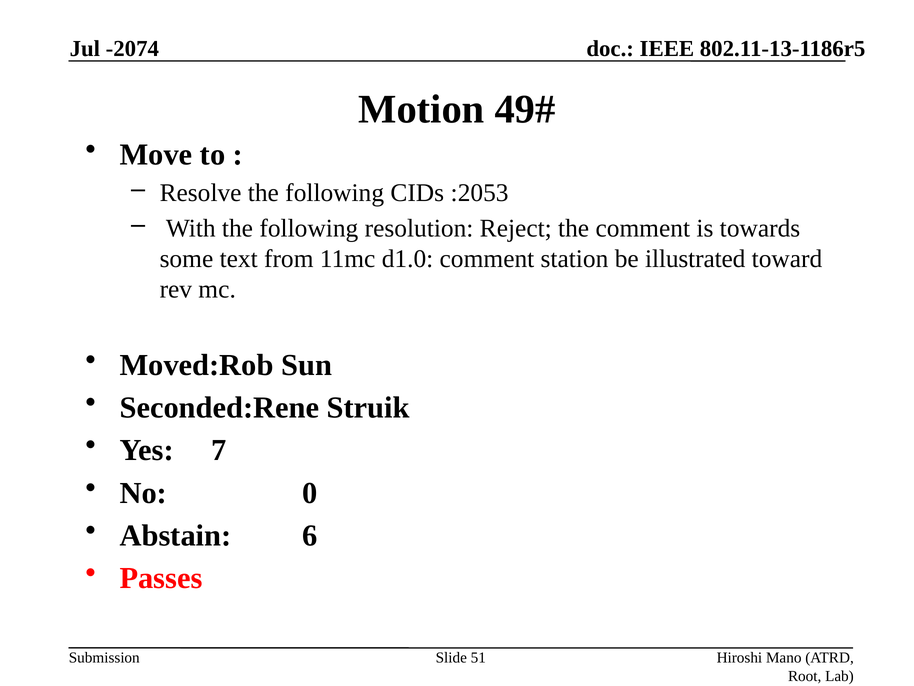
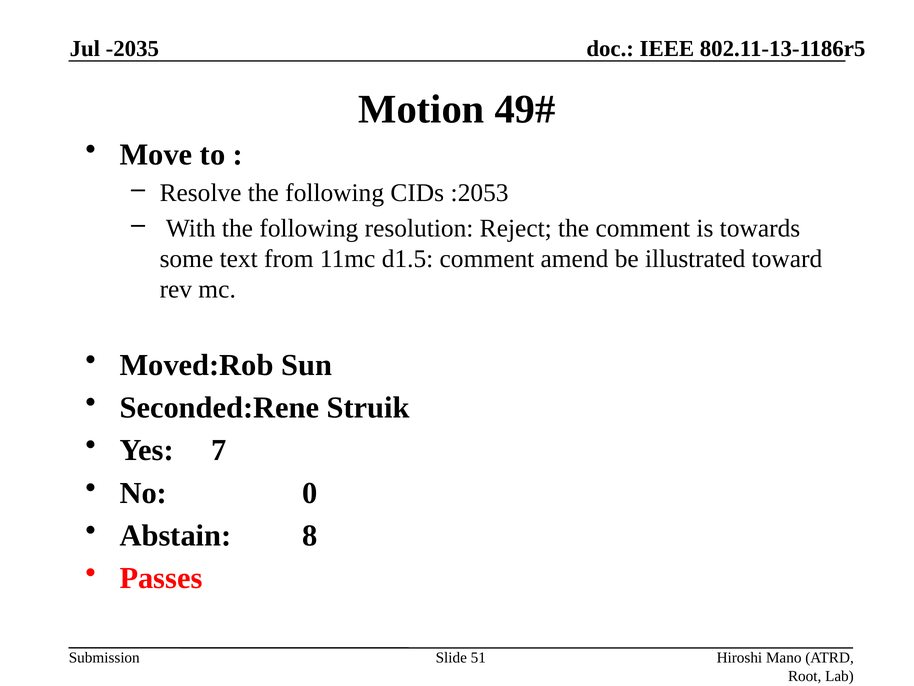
-2074: -2074 -> -2035
d1.0: d1.0 -> d1.5
station: station -> amend
6: 6 -> 8
